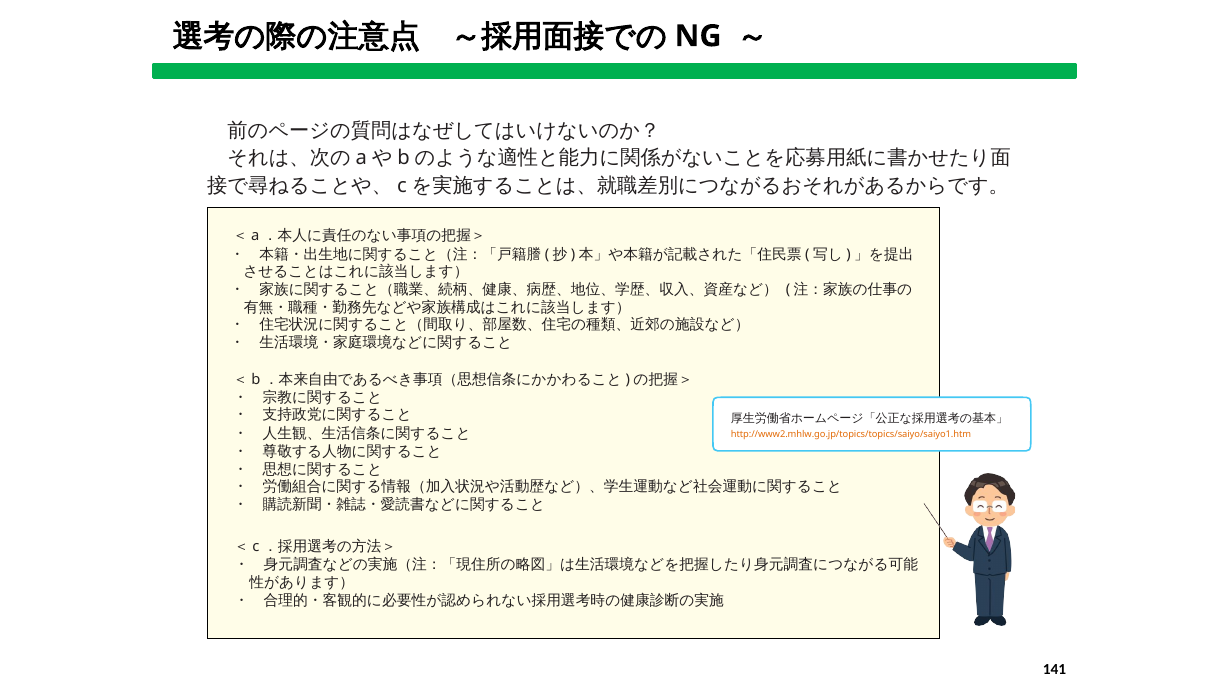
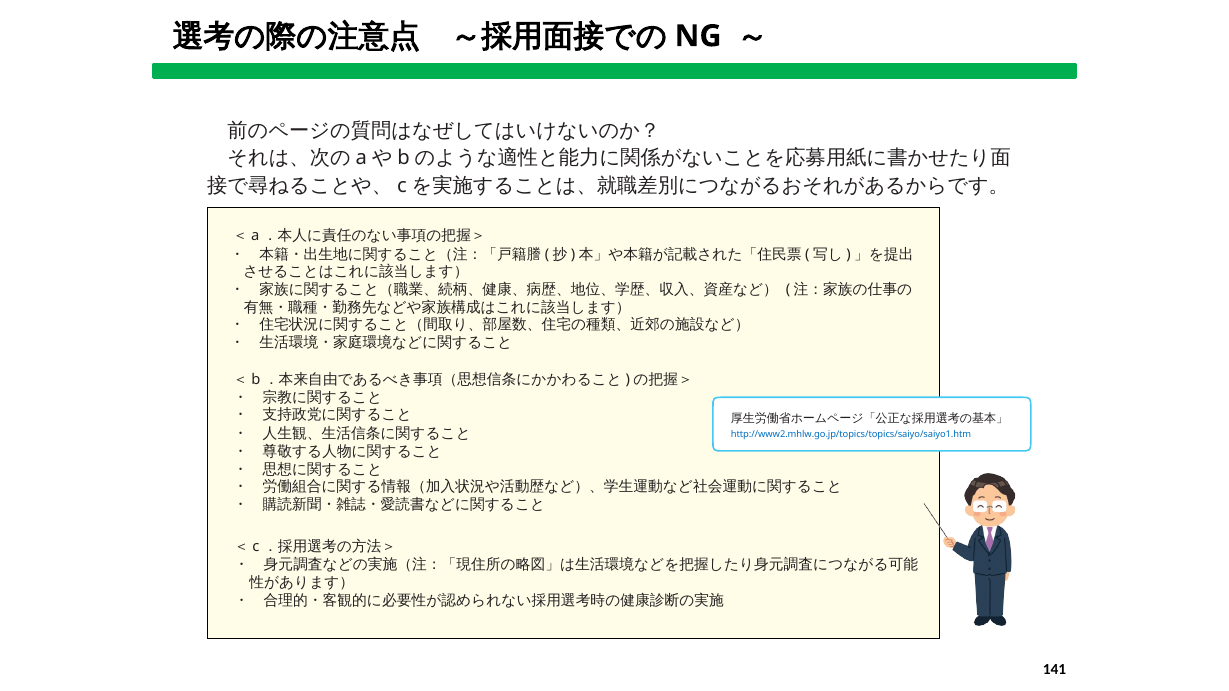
http://www2.mhlw.go.jp/topics/topics/saiyo/saiyo1.htm colour: orange -> blue
